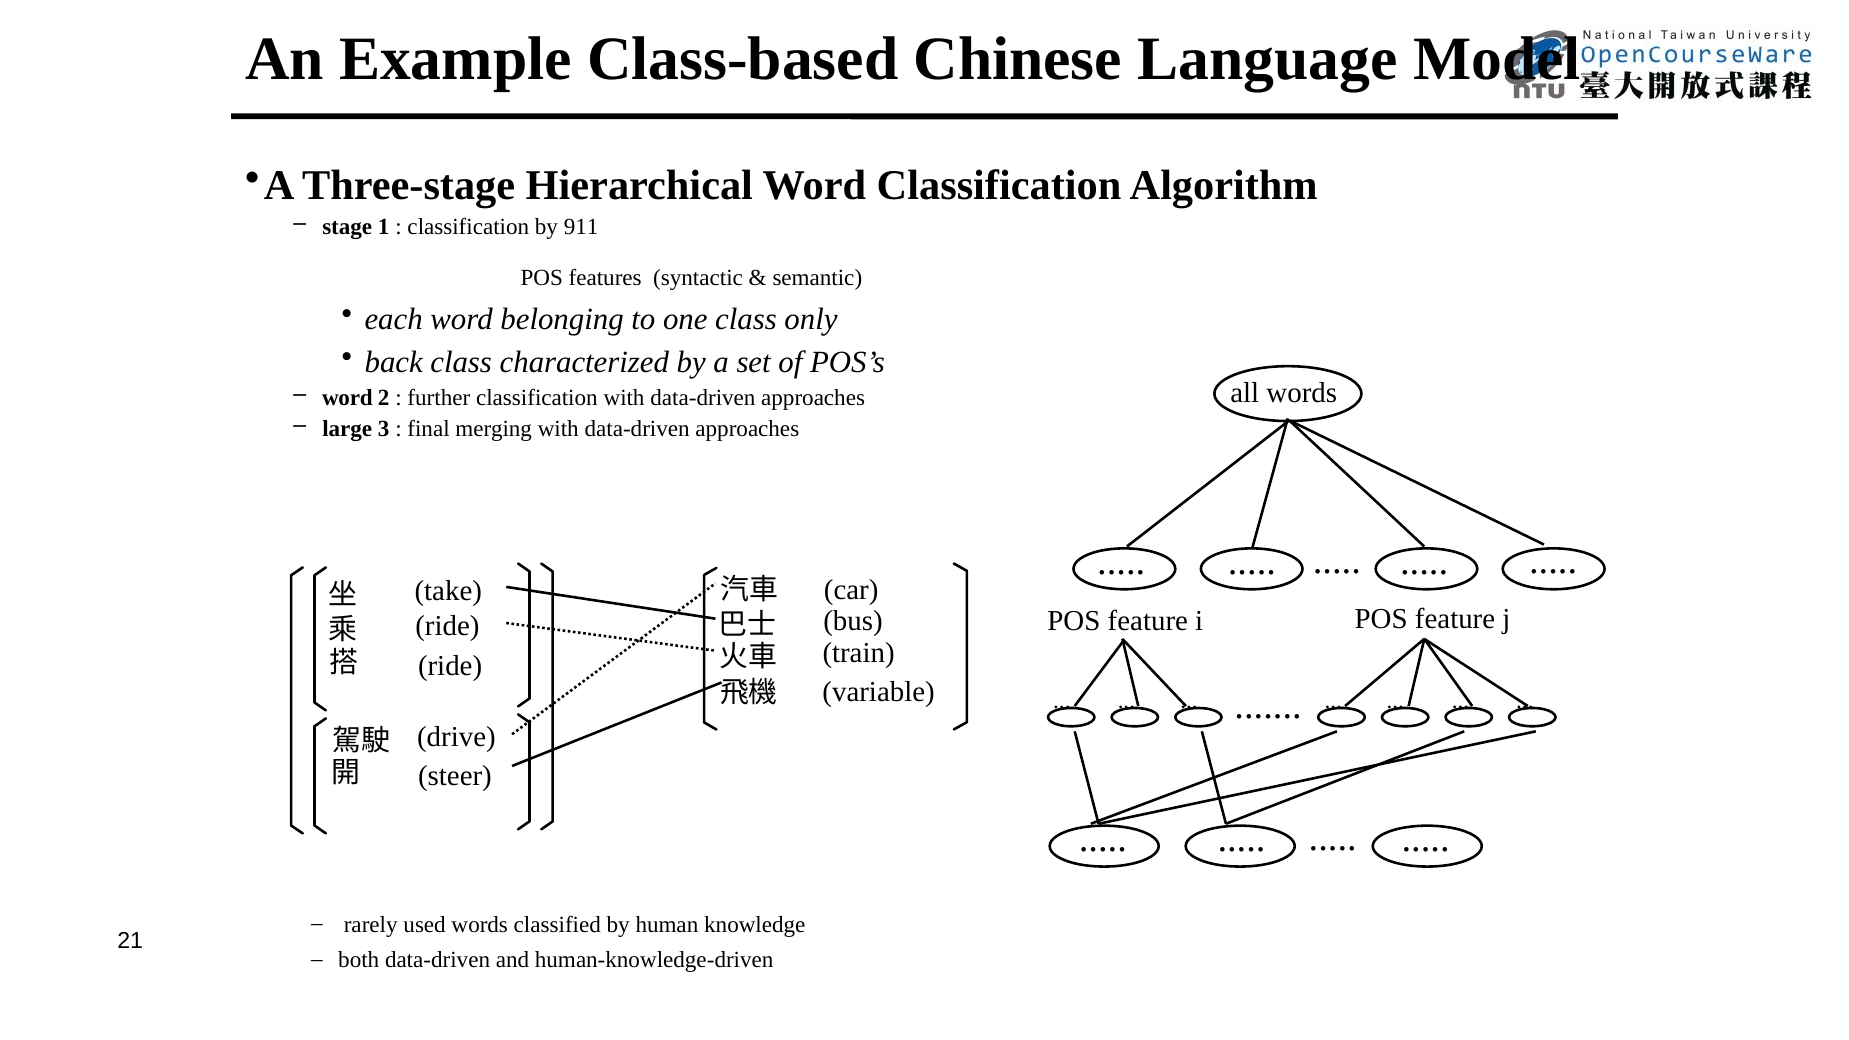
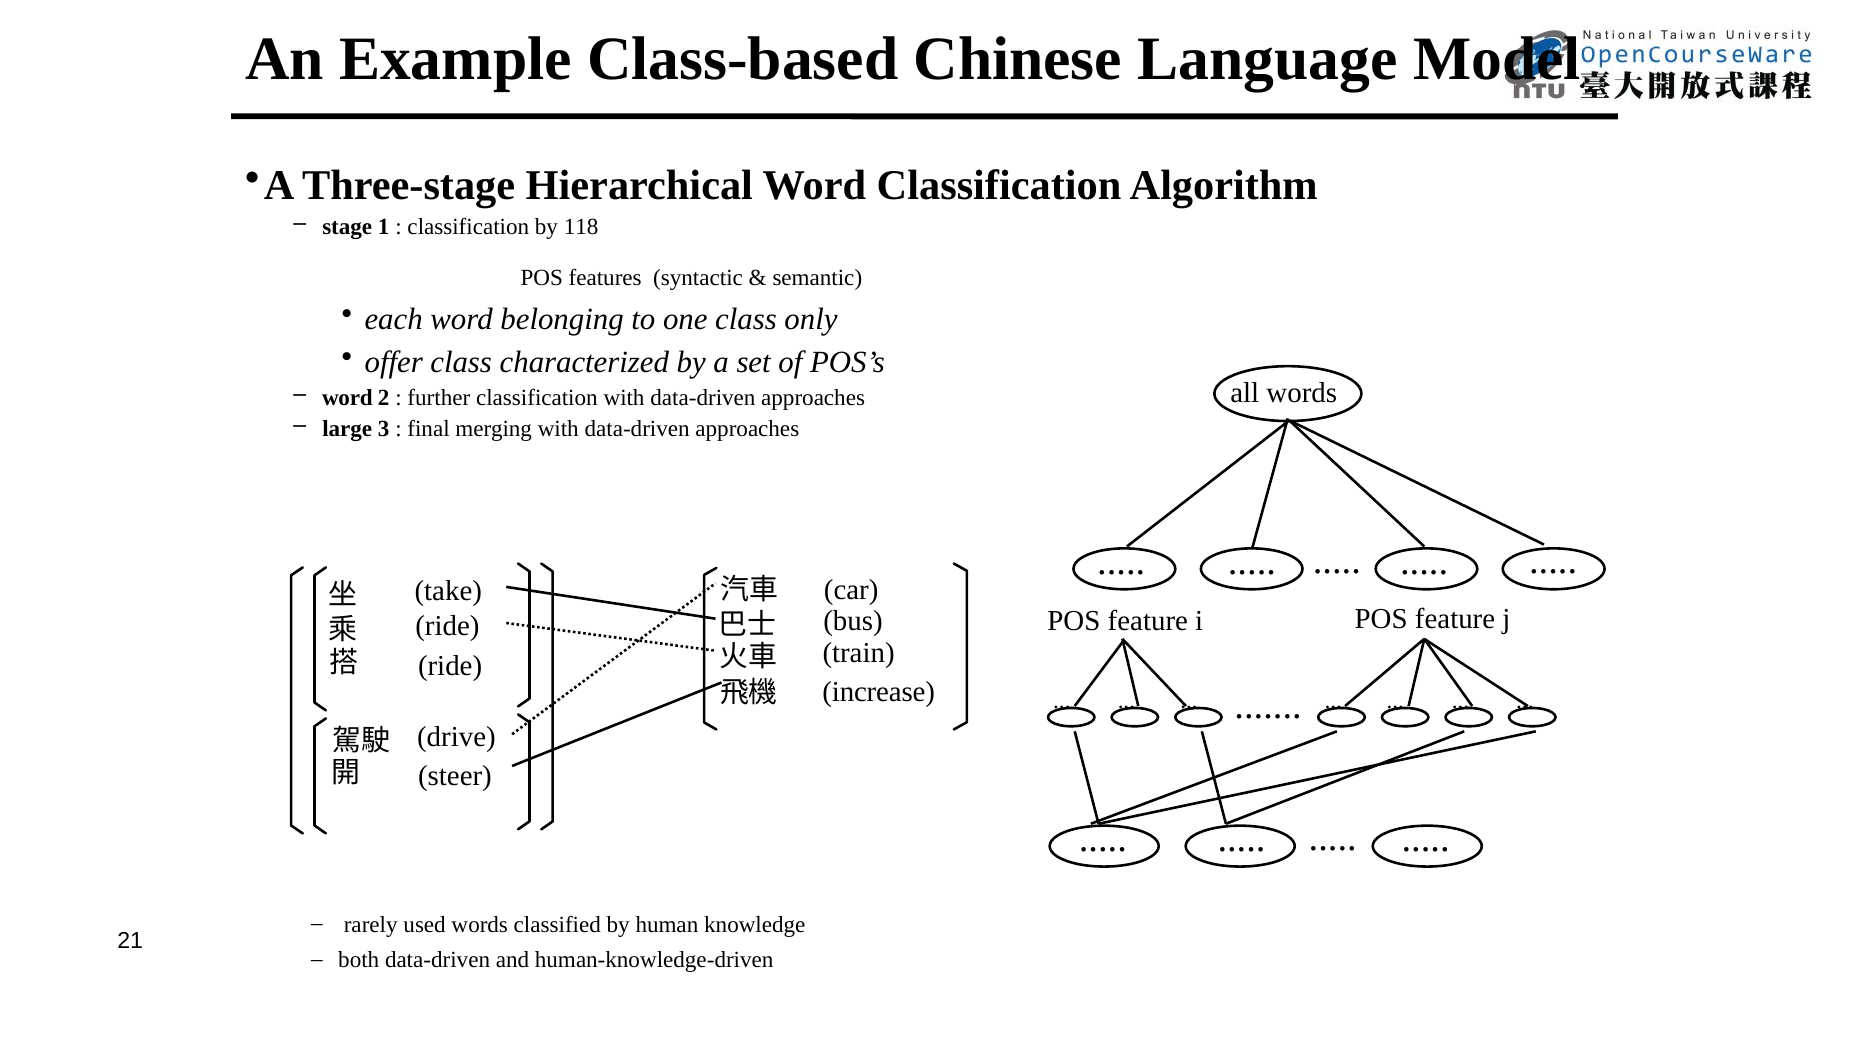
911: 911 -> 118
back: back -> offer
variable: variable -> increase
